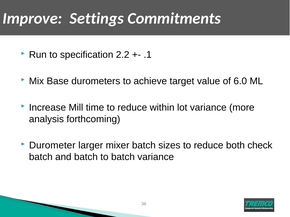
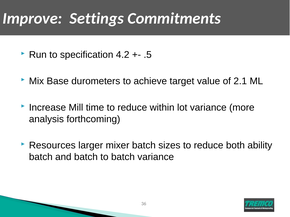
2.2: 2.2 -> 4.2
.1: .1 -> .5
6.0: 6.0 -> 2.1
Durometer: Durometer -> Resources
check: check -> ability
